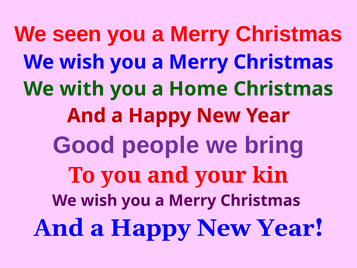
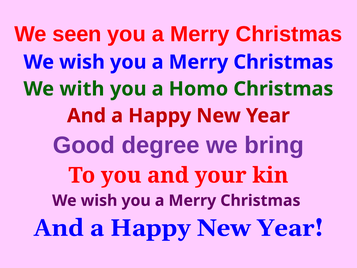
Home: Home -> Homo
people: people -> degree
